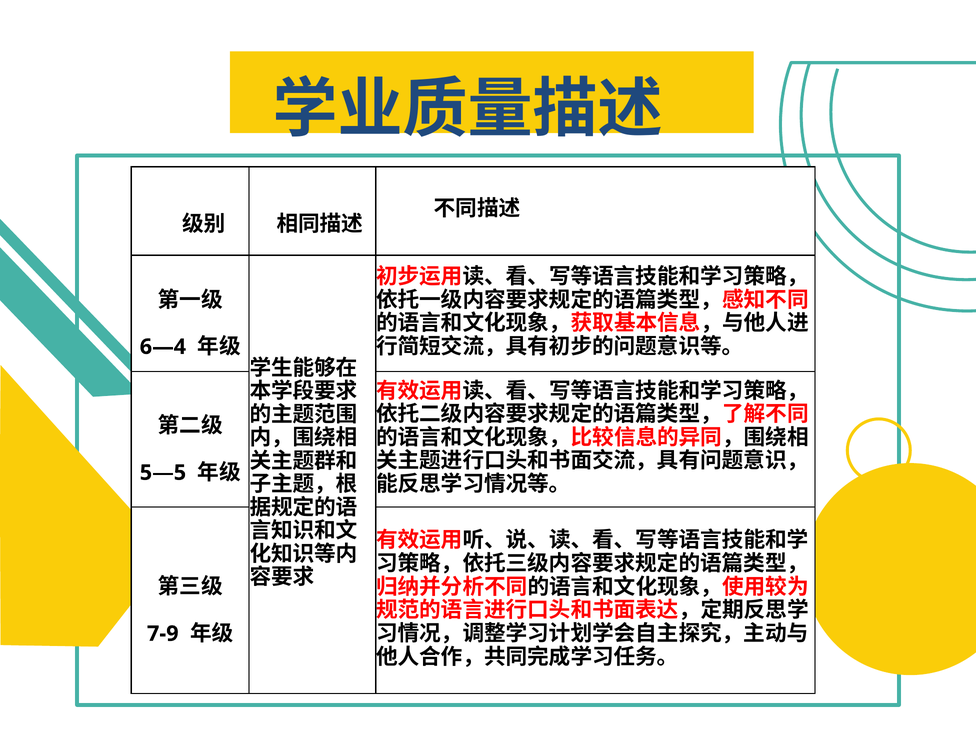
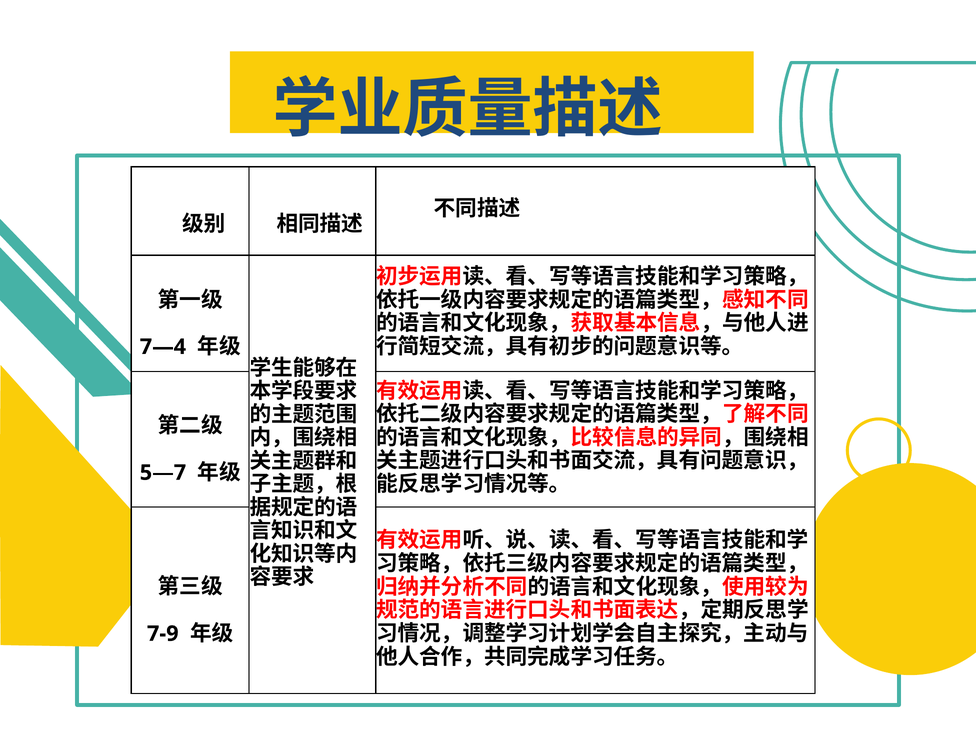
6—4: 6—4 -> 7—4
5—5: 5—5 -> 5—7
